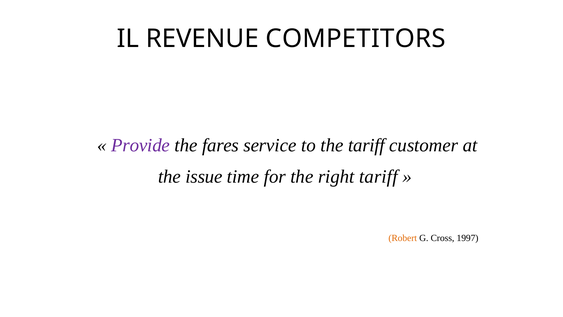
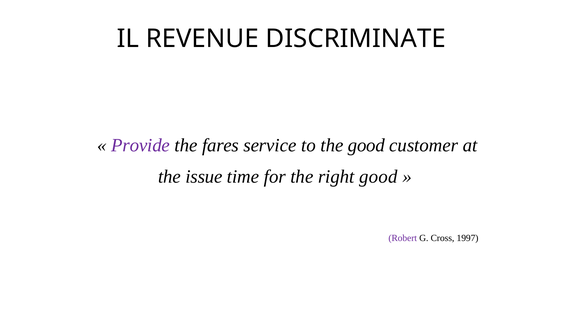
COMPETITORS: COMPETITORS -> DISCRIMINATE
the tariff: tariff -> good
right tariff: tariff -> good
Robert colour: orange -> purple
